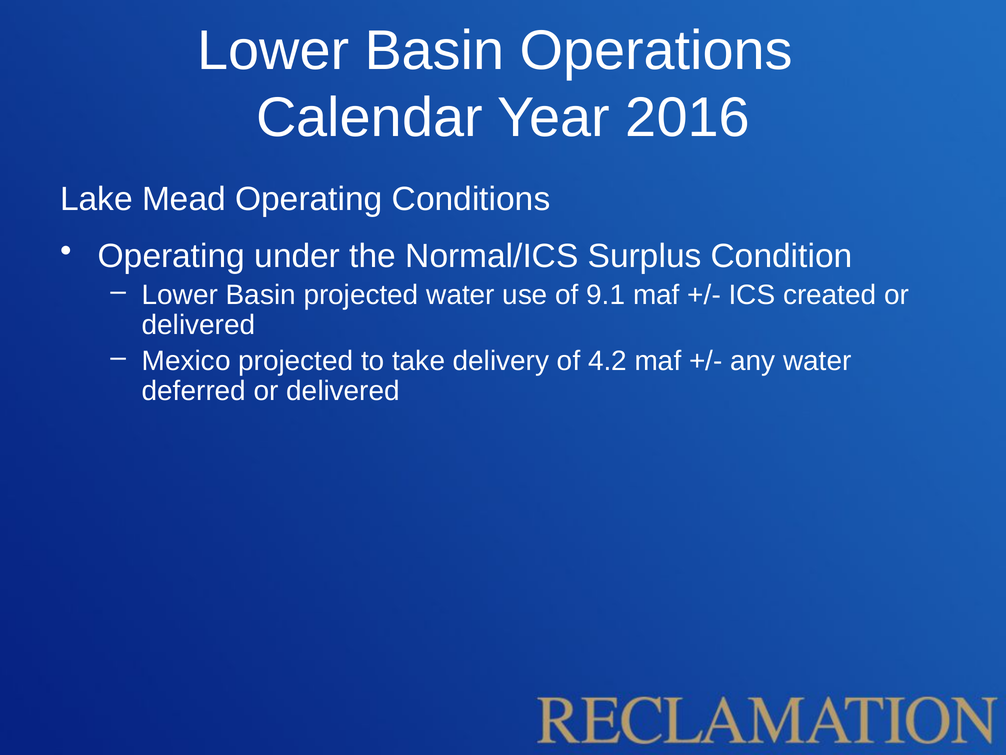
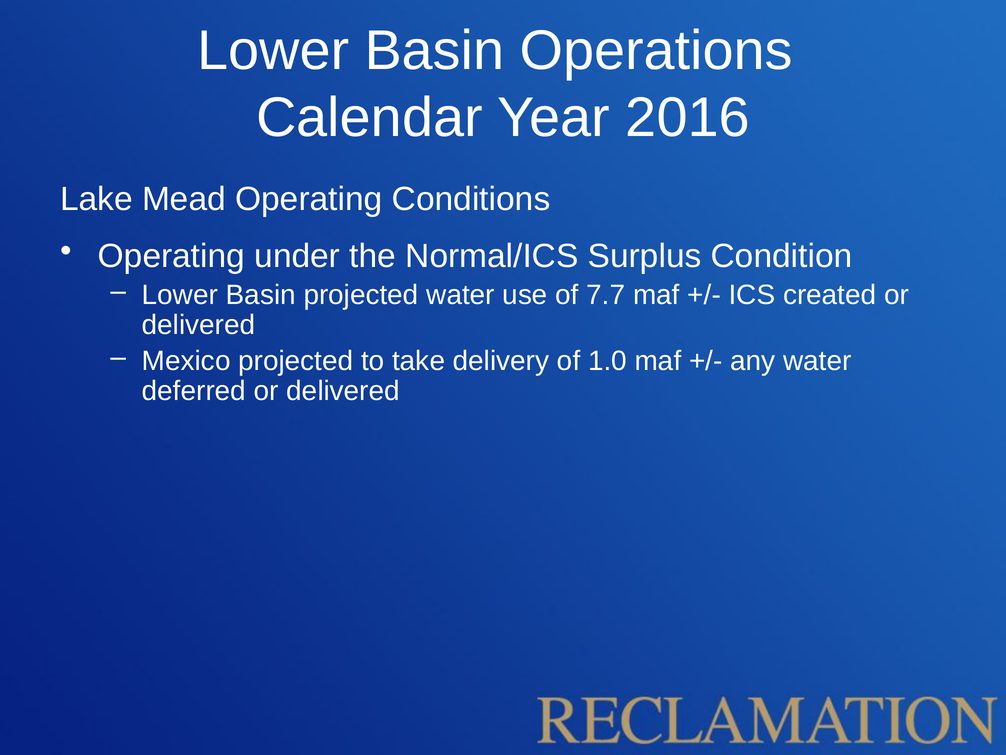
9.1: 9.1 -> 7.7
4.2: 4.2 -> 1.0
